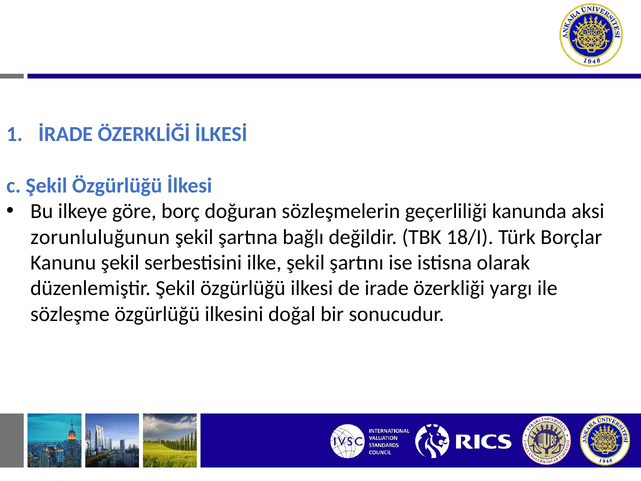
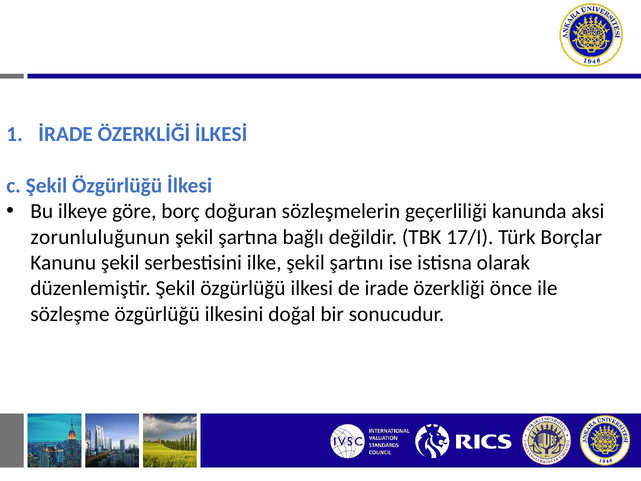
18/I: 18/I -> 17/I
yargı: yargı -> önce
